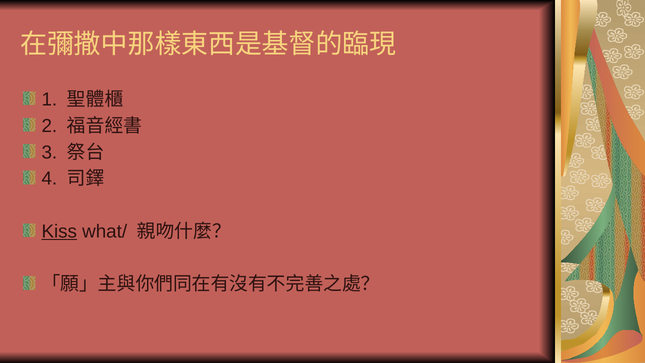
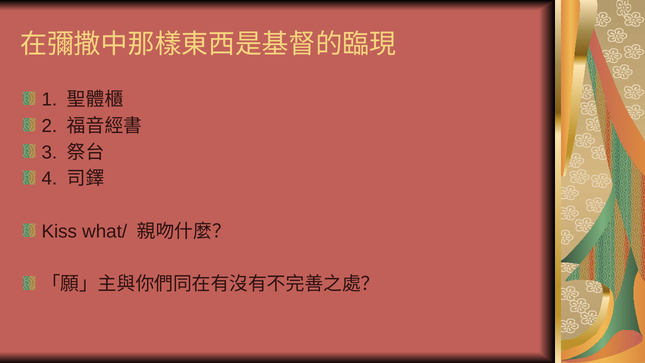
Kiss underline: present -> none
